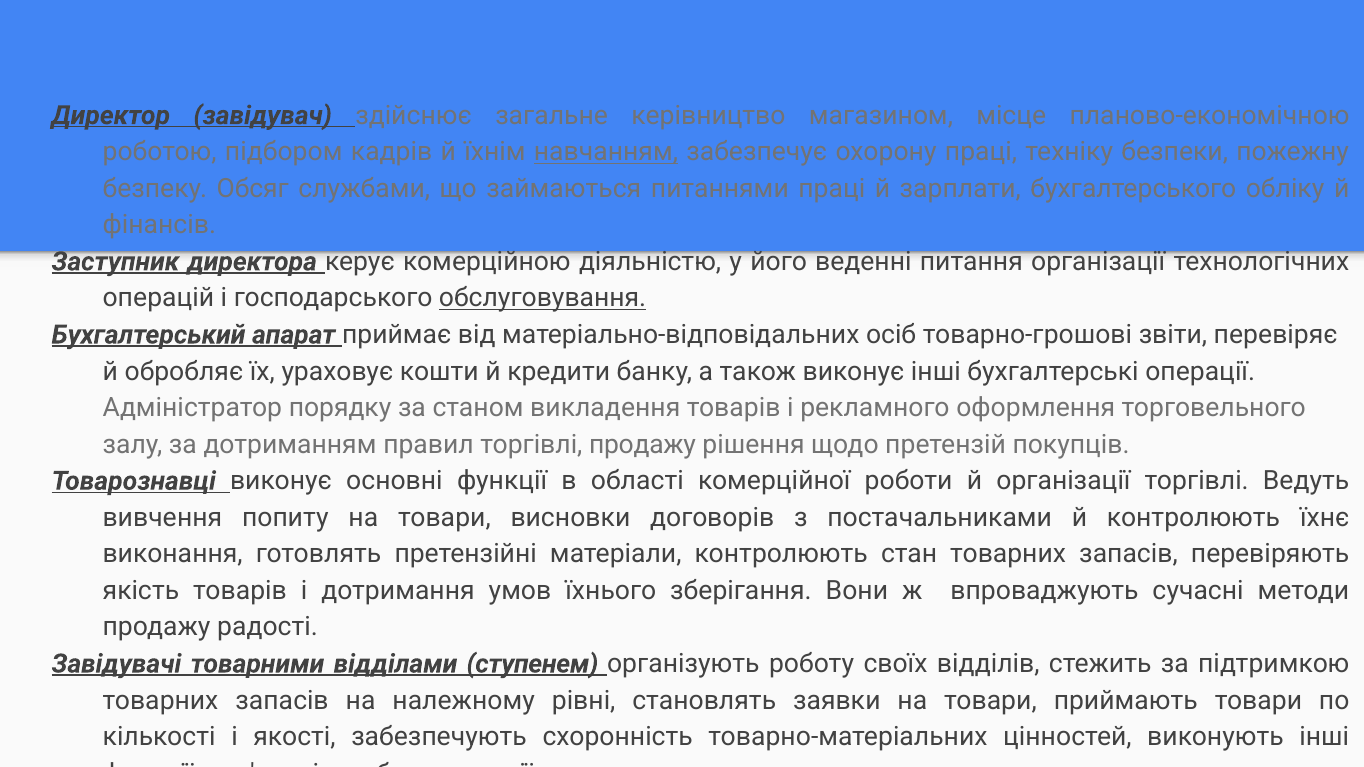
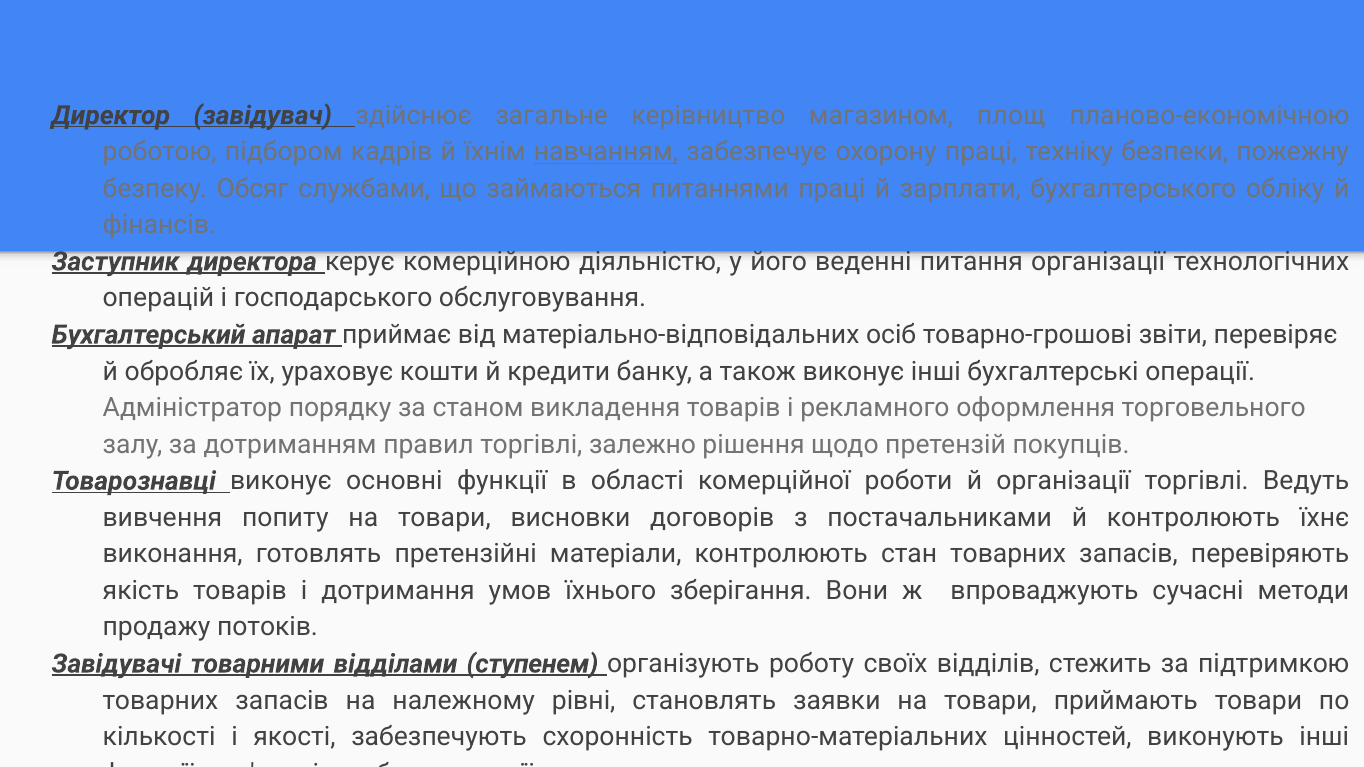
місце: місце -> площ
обслуговування underline: present -> none
торгівлі продажу: продажу -> залежно
радості: радості -> потоків
